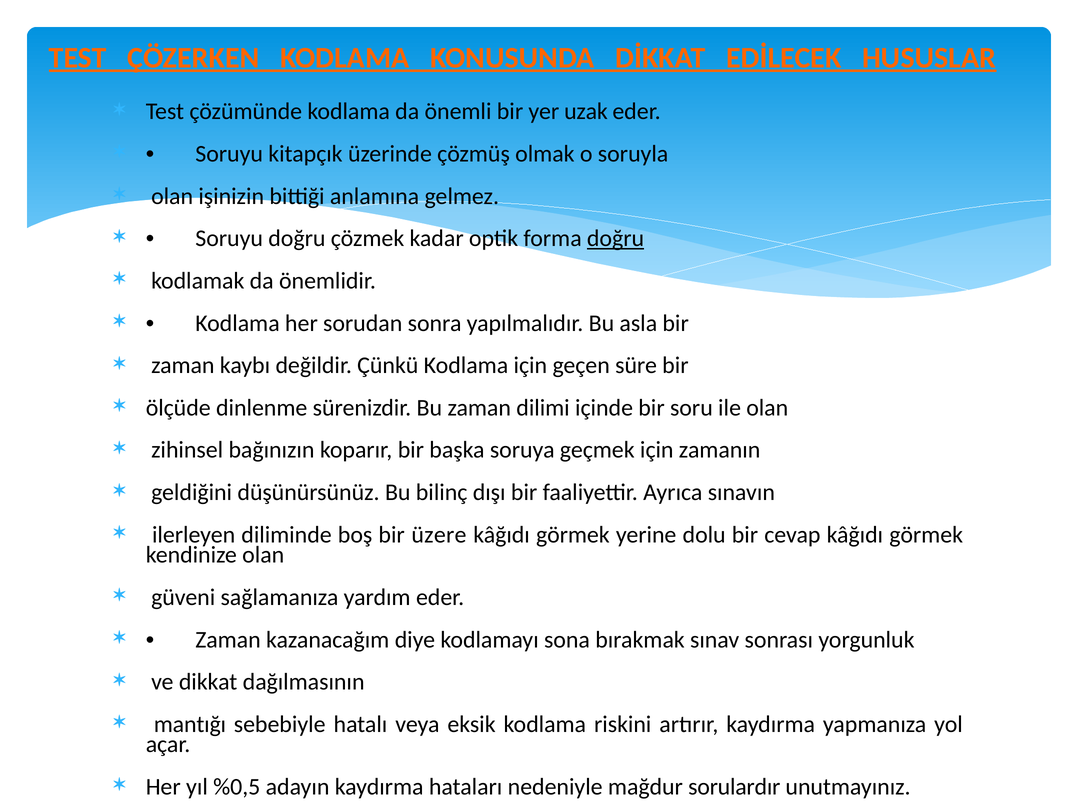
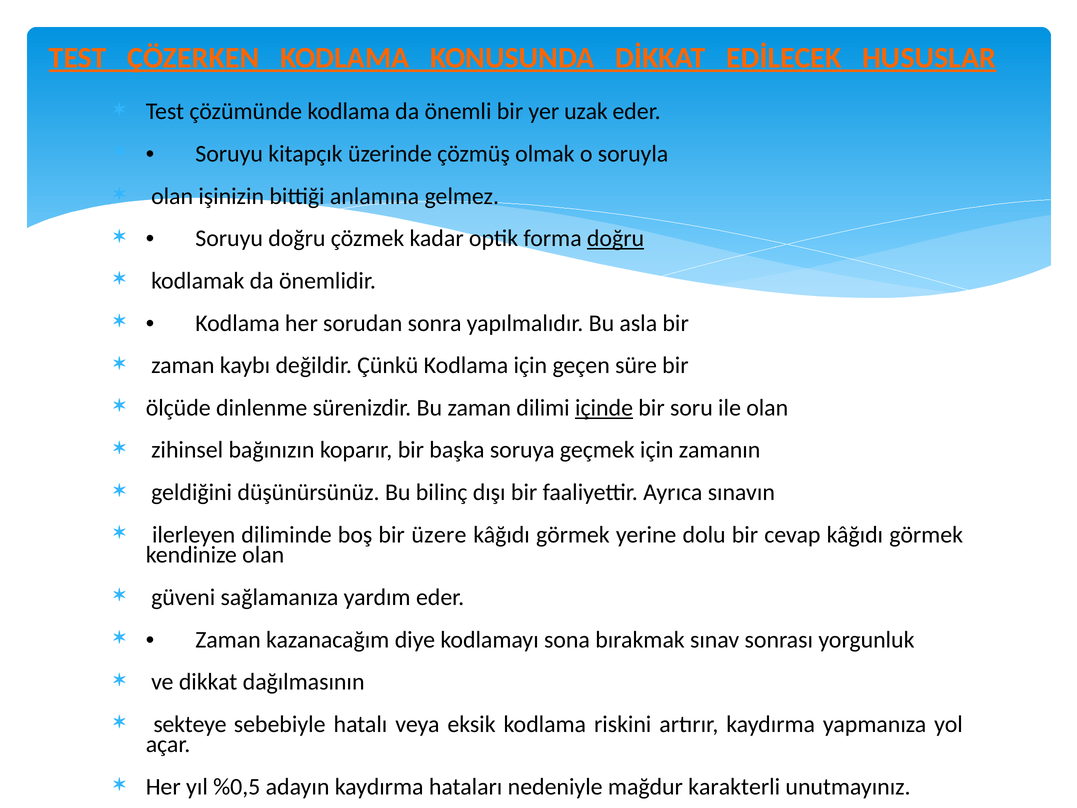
içinde underline: none -> present
mantığı: mantığı -> sekteye
sorulardır: sorulardır -> karakterli
